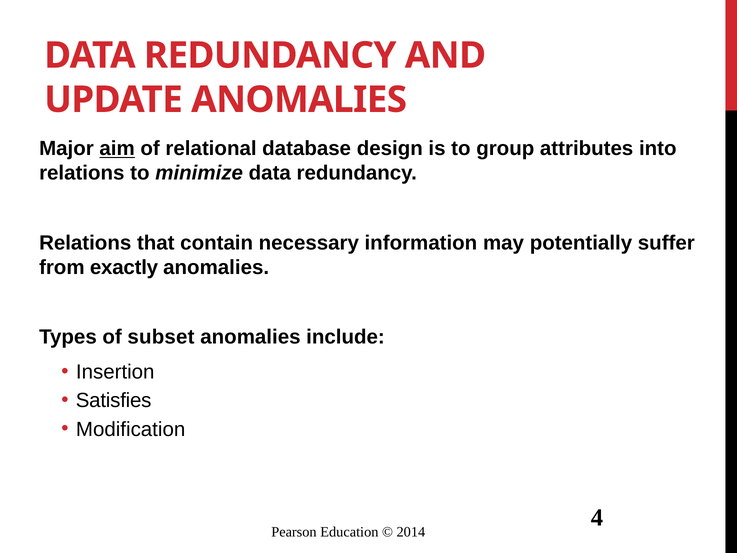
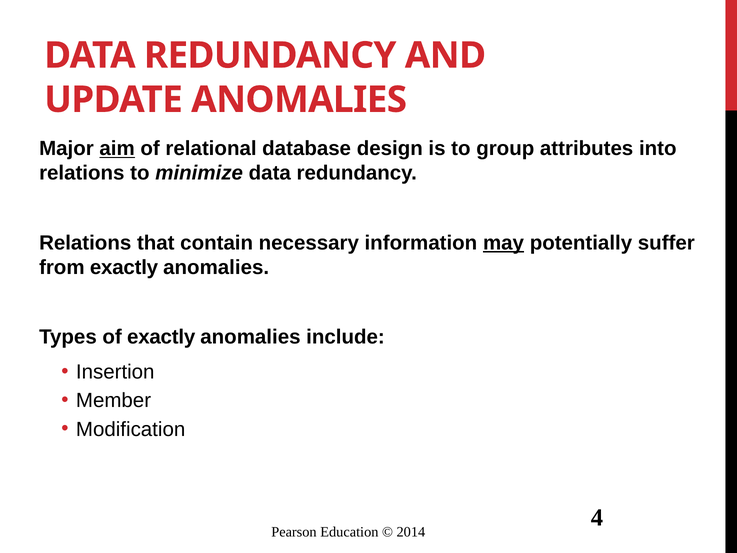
may underline: none -> present
of subset: subset -> exactly
Satisfies: Satisfies -> Member
